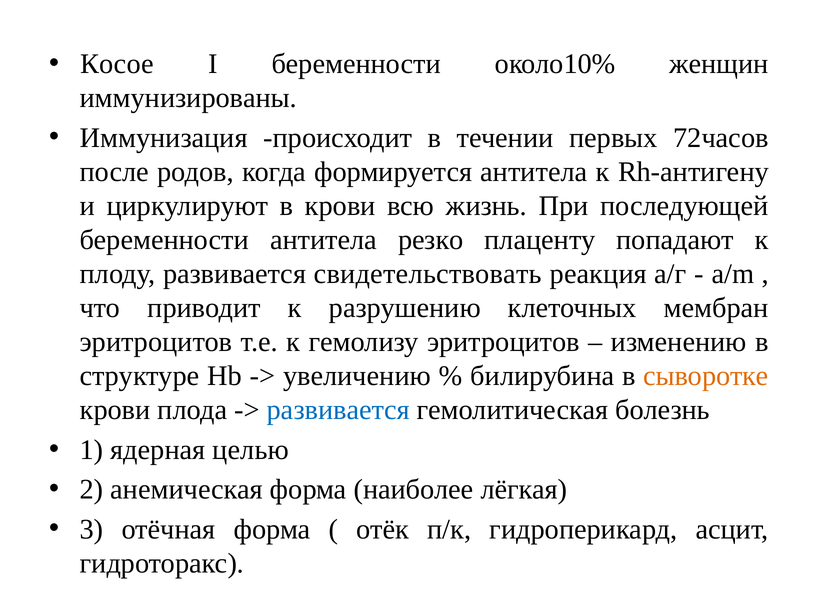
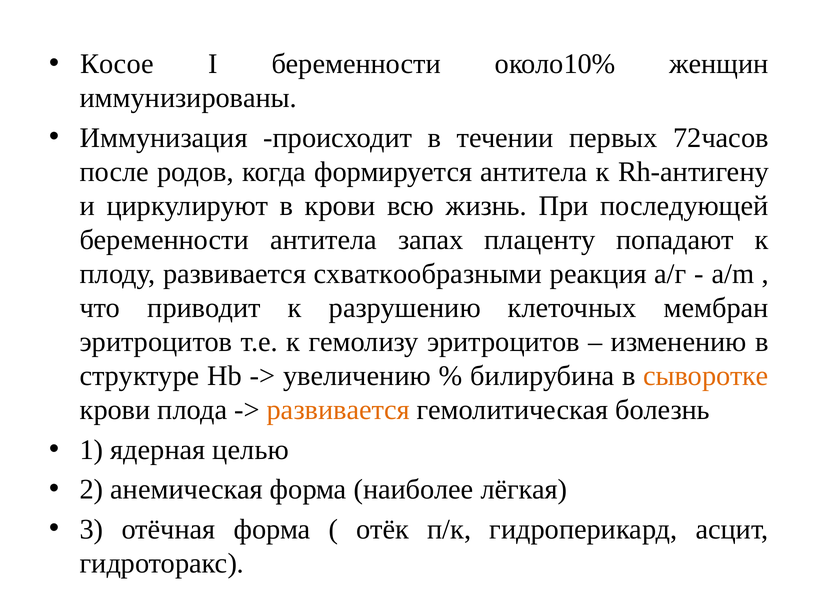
резко: резко -> запах
свидетельствовать: свидетельствовать -> схваткообразными
развивается at (338, 410) colour: blue -> orange
